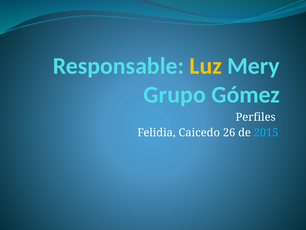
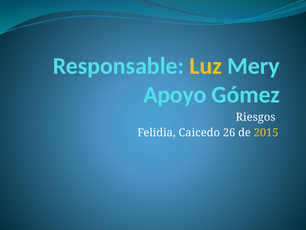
Grupo: Grupo -> Apoyo
Perfiles: Perfiles -> Riesgos
2015 colour: light blue -> yellow
